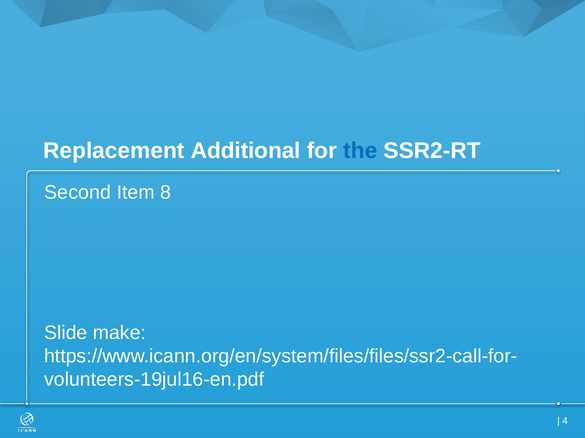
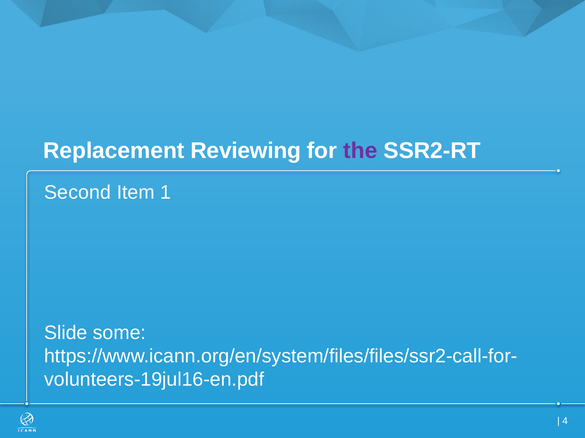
Additional: Additional -> Reviewing
the colour: blue -> purple
8: 8 -> 1
make: make -> some
